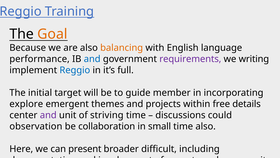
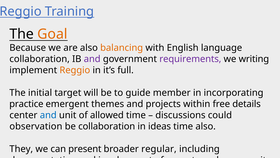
performance at (40, 59): performance -> collaboration
and at (92, 59) colour: blue -> purple
Reggio at (75, 70) colour: blue -> orange
explore: explore -> practice
and at (48, 115) colour: purple -> blue
striving: striving -> allowed
small: small -> ideas
Here: Here -> They
difficult: difficult -> regular
